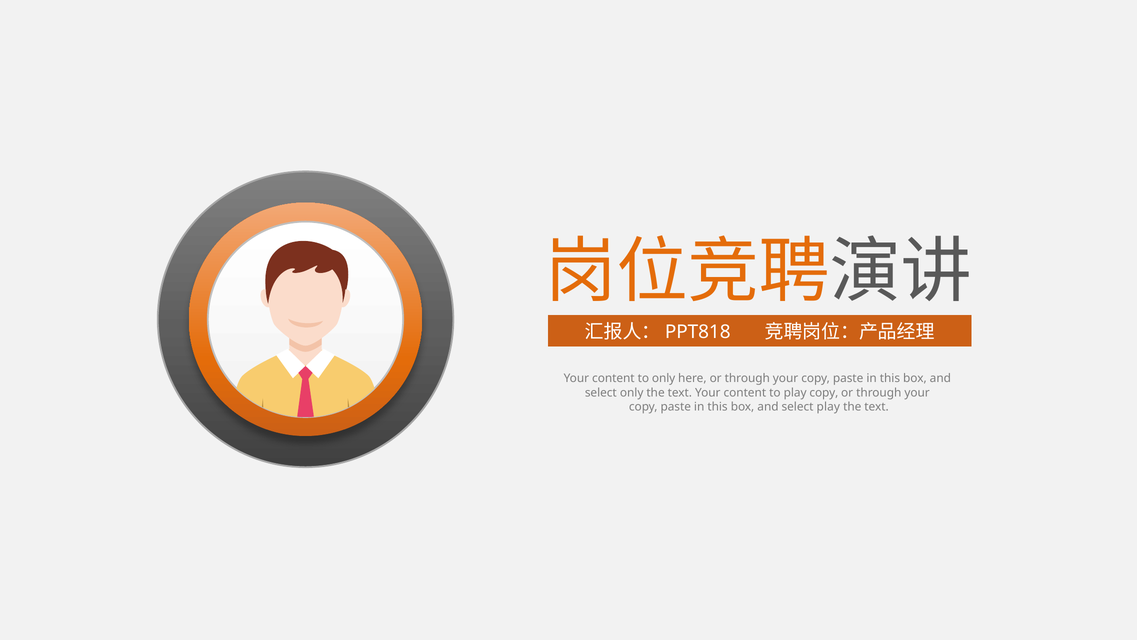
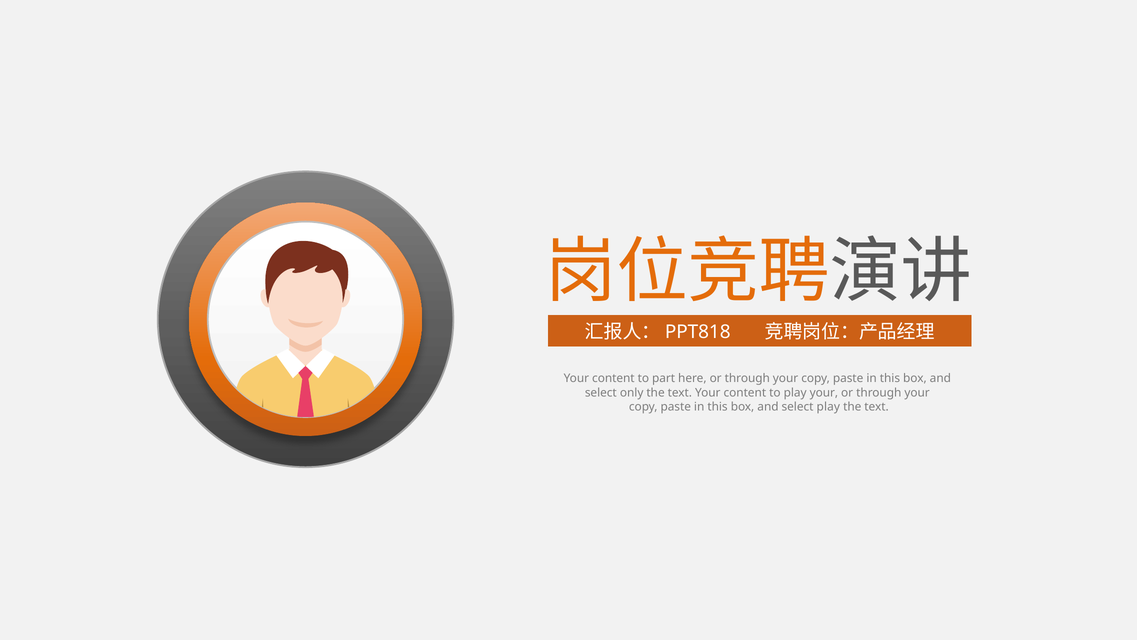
to only: only -> part
play copy: copy -> your
